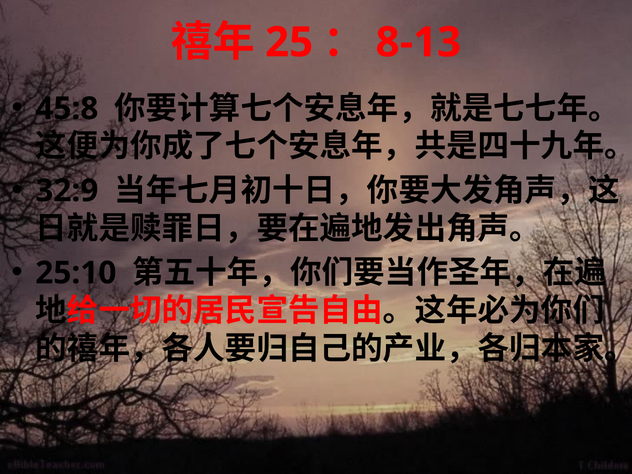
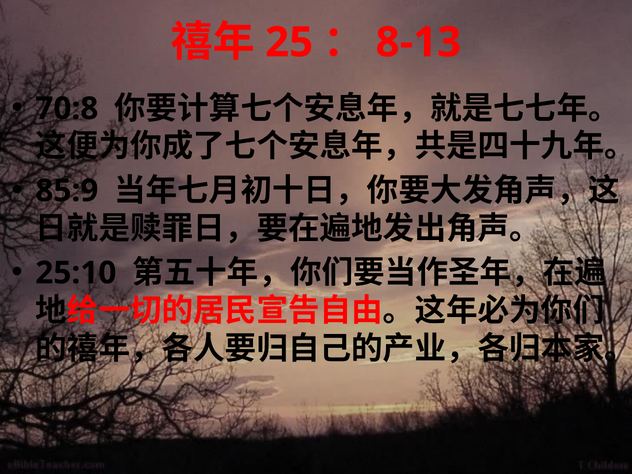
45:8: 45:8 -> 70:8
32:9: 32:9 -> 85:9
